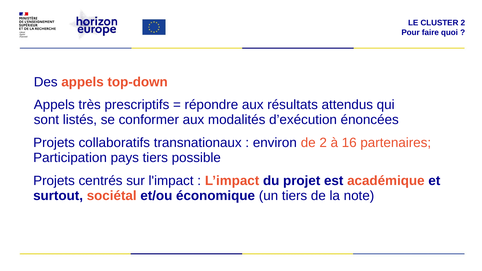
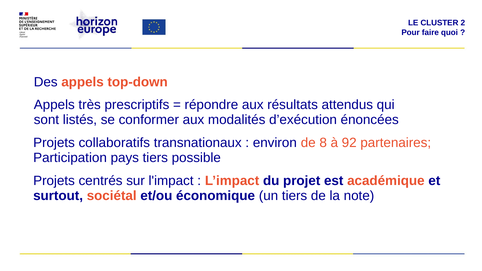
de 2: 2 -> 8
16: 16 -> 92
